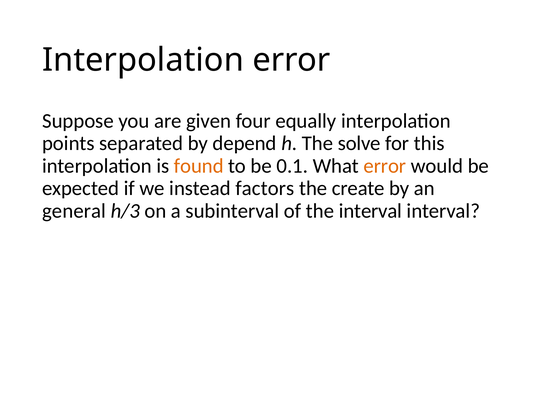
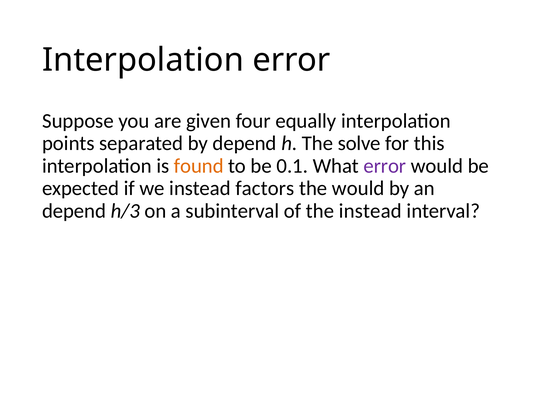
error at (385, 166) colour: orange -> purple
the create: create -> would
general at (74, 211): general -> depend
the interval: interval -> instead
